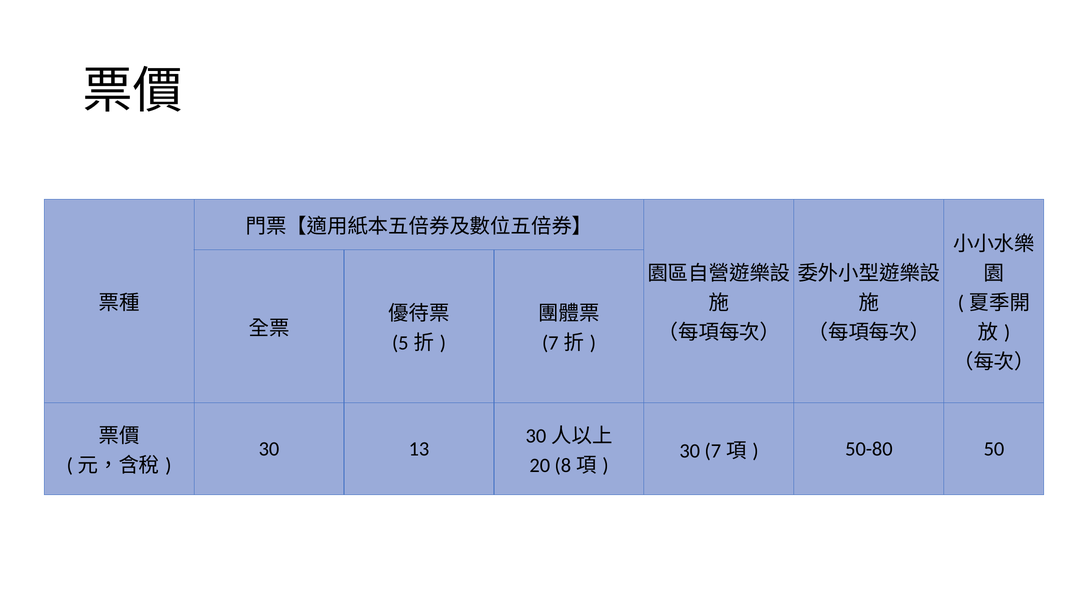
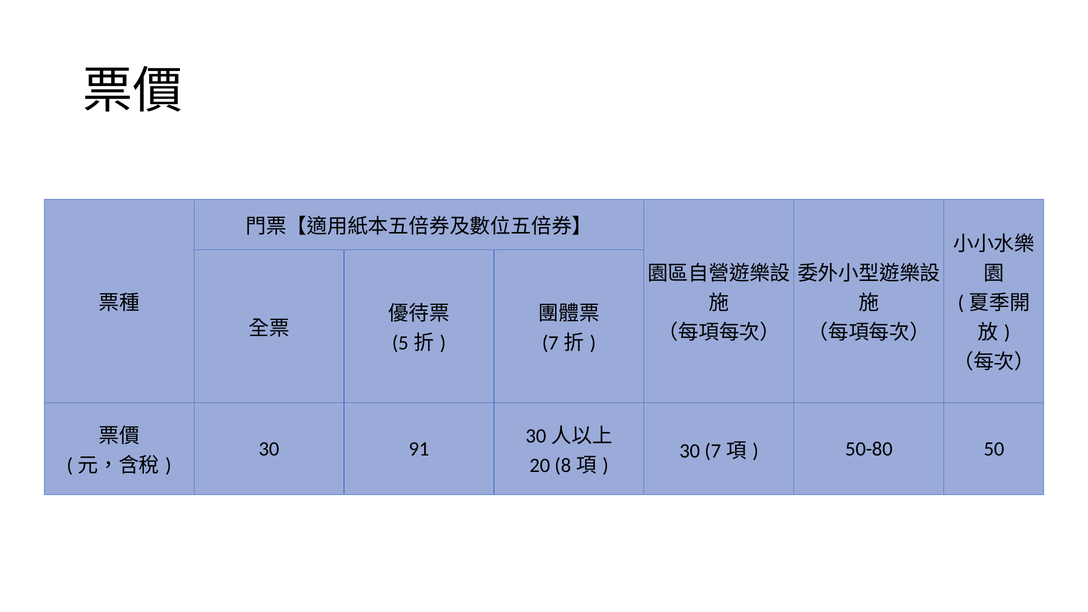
13: 13 -> 91
